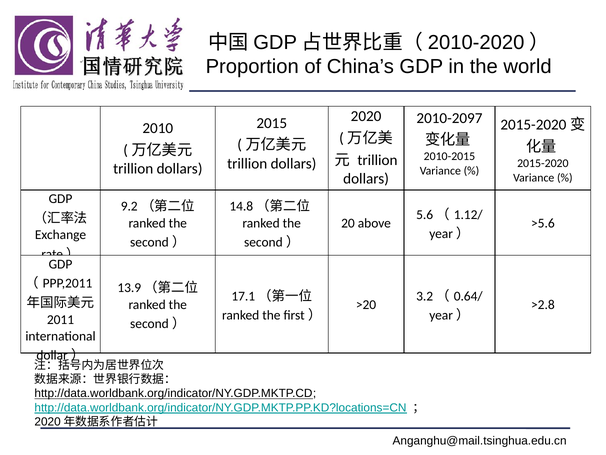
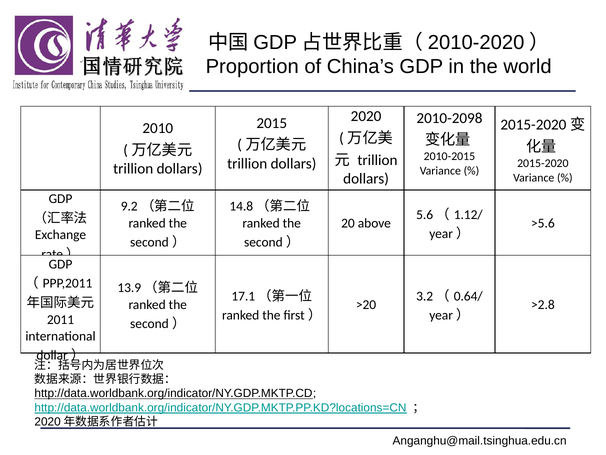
2010-2097: 2010-2097 -> 2010-2098
